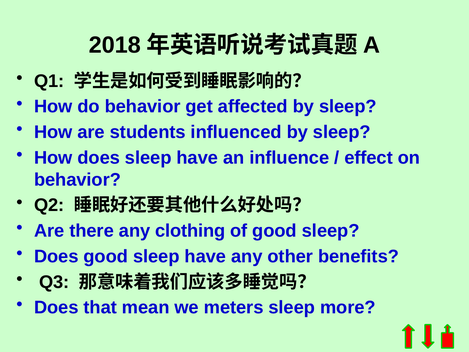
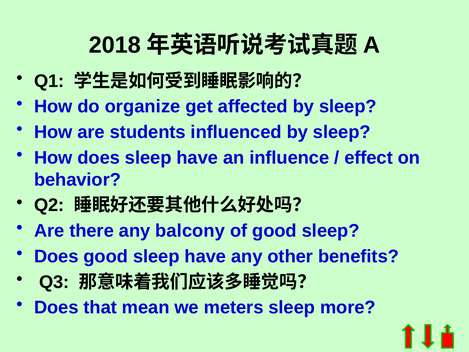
do behavior: behavior -> organize
clothing: clothing -> balcony
